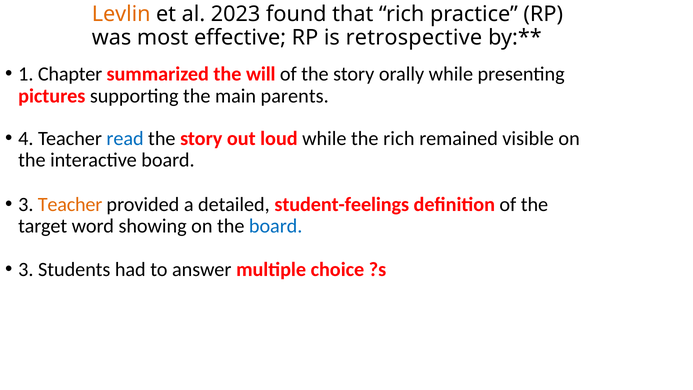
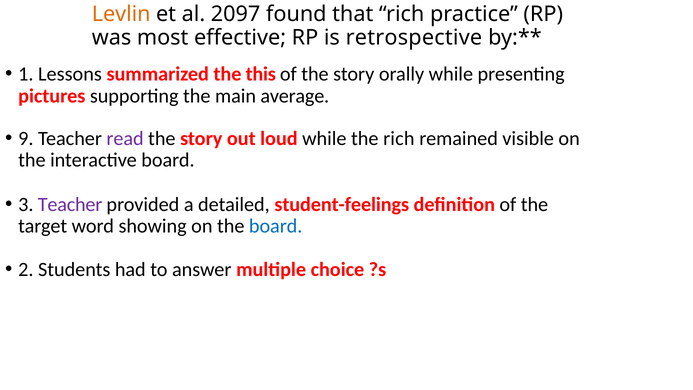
2023: 2023 -> 2097
Chapter: Chapter -> Lessons
will: will -> this
parents: parents -> average
4: 4 -> 9
read colour: blue -> purple
Teacher at (70, 204) colour: orange -> purple
3 at (26, 269): 3 -> 2
